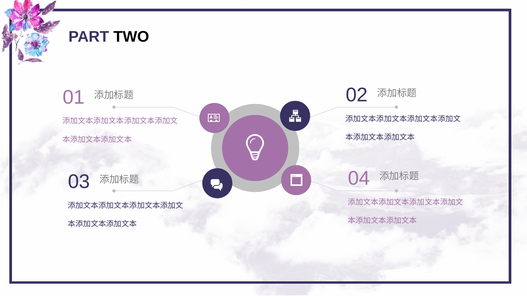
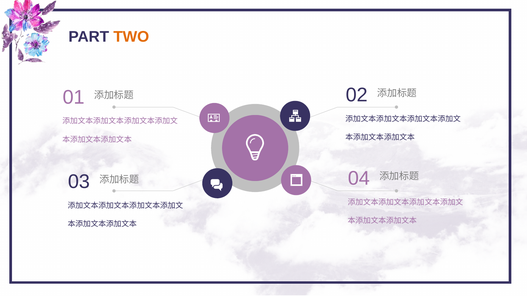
TWO colour: black -> orange
